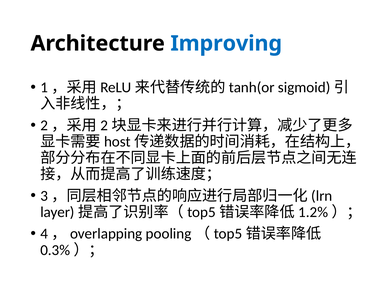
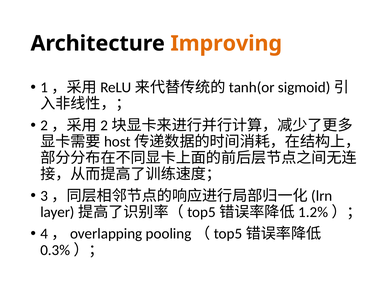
Improving colour: blue -> orange
